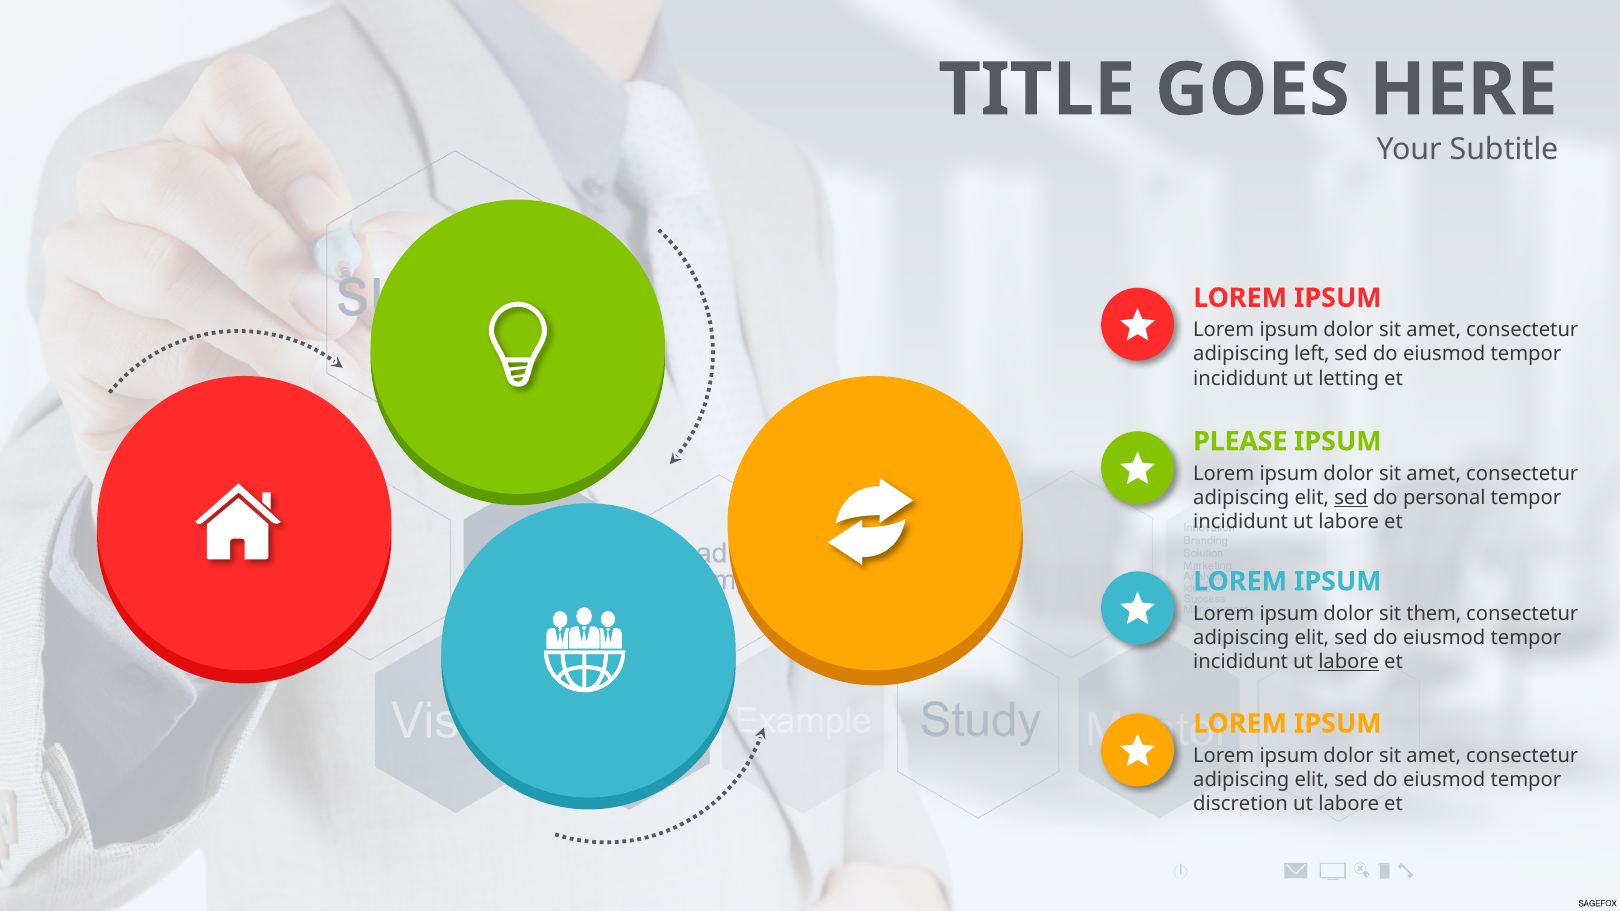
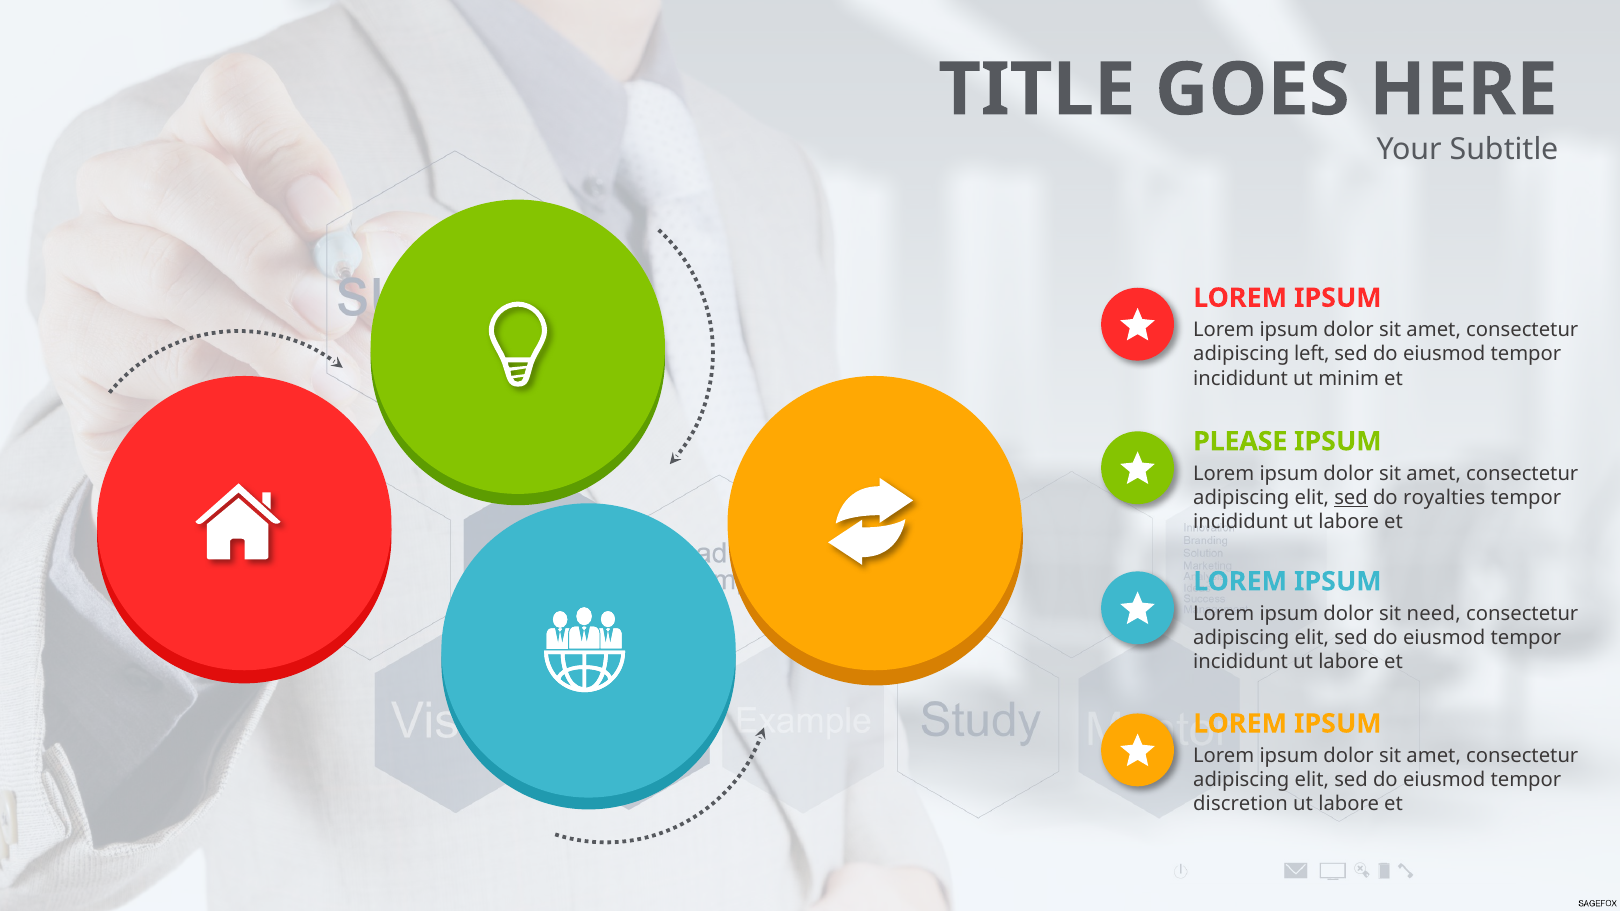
letting: letting -> minim
personal: personal -> royalties
them: them -> need
labore at (1349, 662) underline: present -> none
